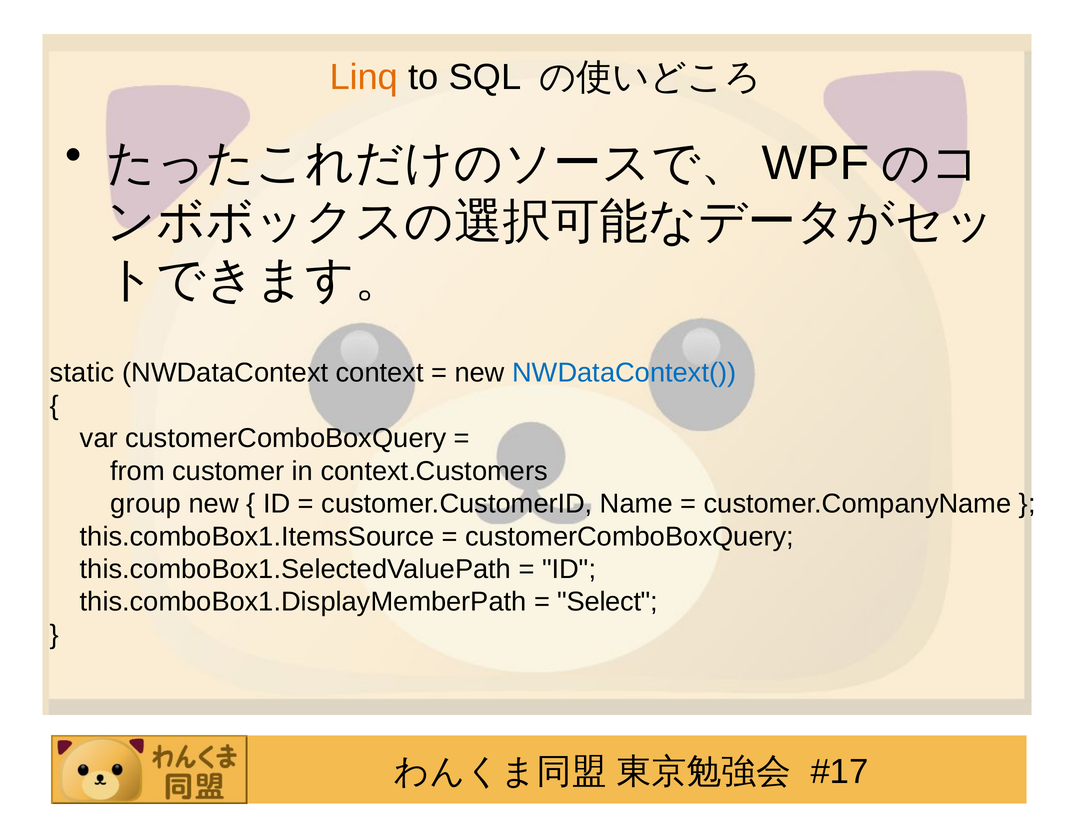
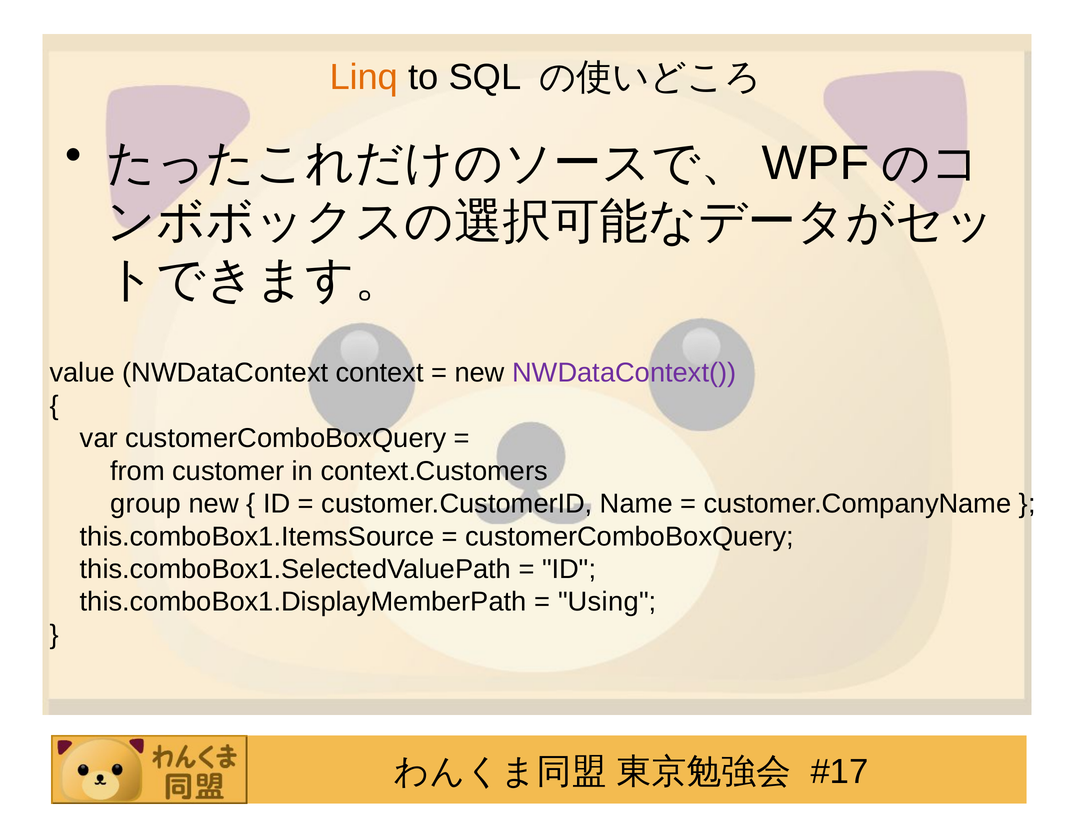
static: static -> value
NWDataContext( colour: blue -> purple
Select: Select -> Using
